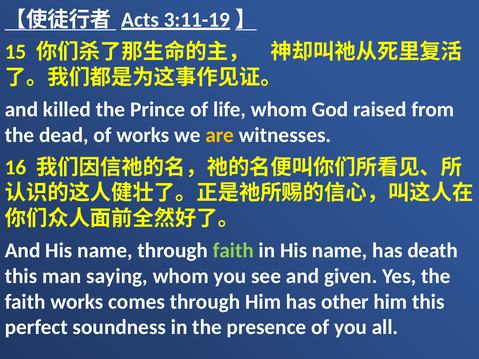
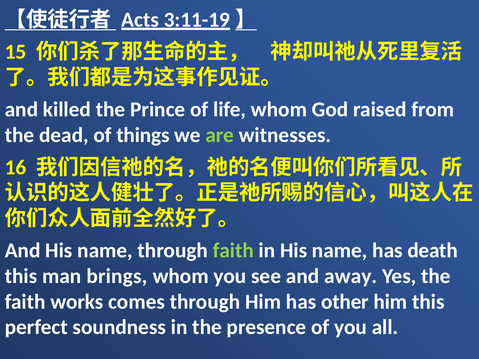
of works: works -> things
are colour: yellow -> light green
saying: saying -> brings
given: given -> away
